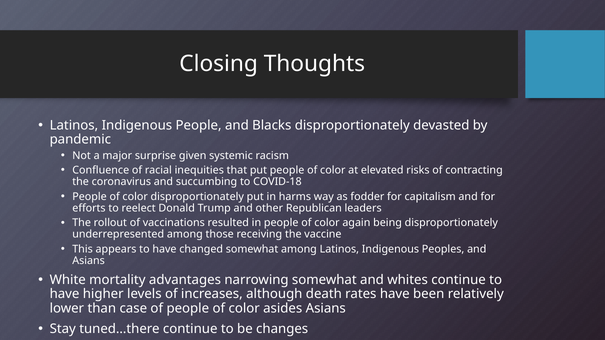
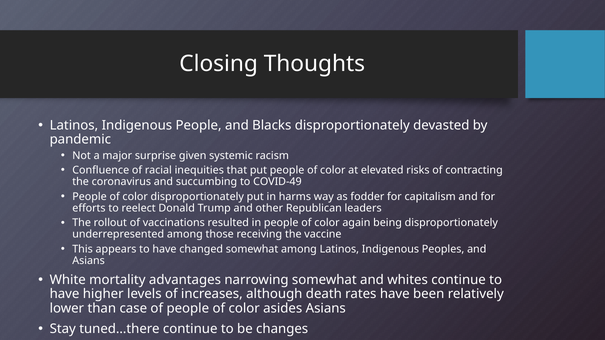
COVID-18: COVID-18 -> COVID-49
